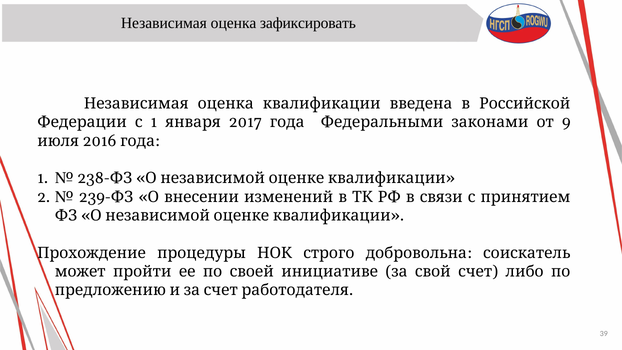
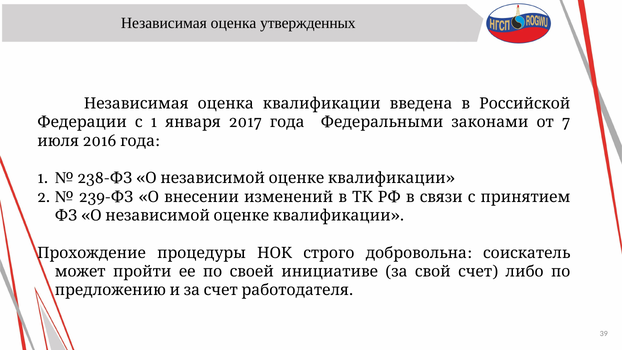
зафиксировать: зафиксировать -> утвержденных
9: 9 -> 7
